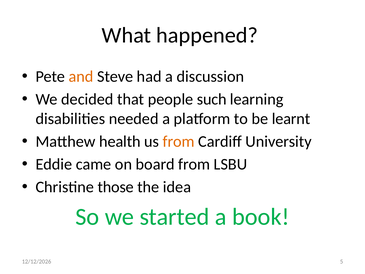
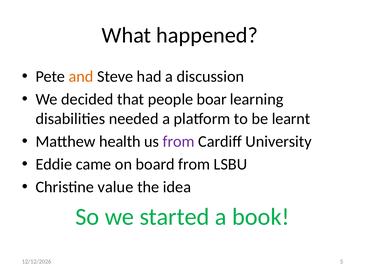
such: such -> boar
from at (179, 141) colour: orange -> purple
those: those -> value
